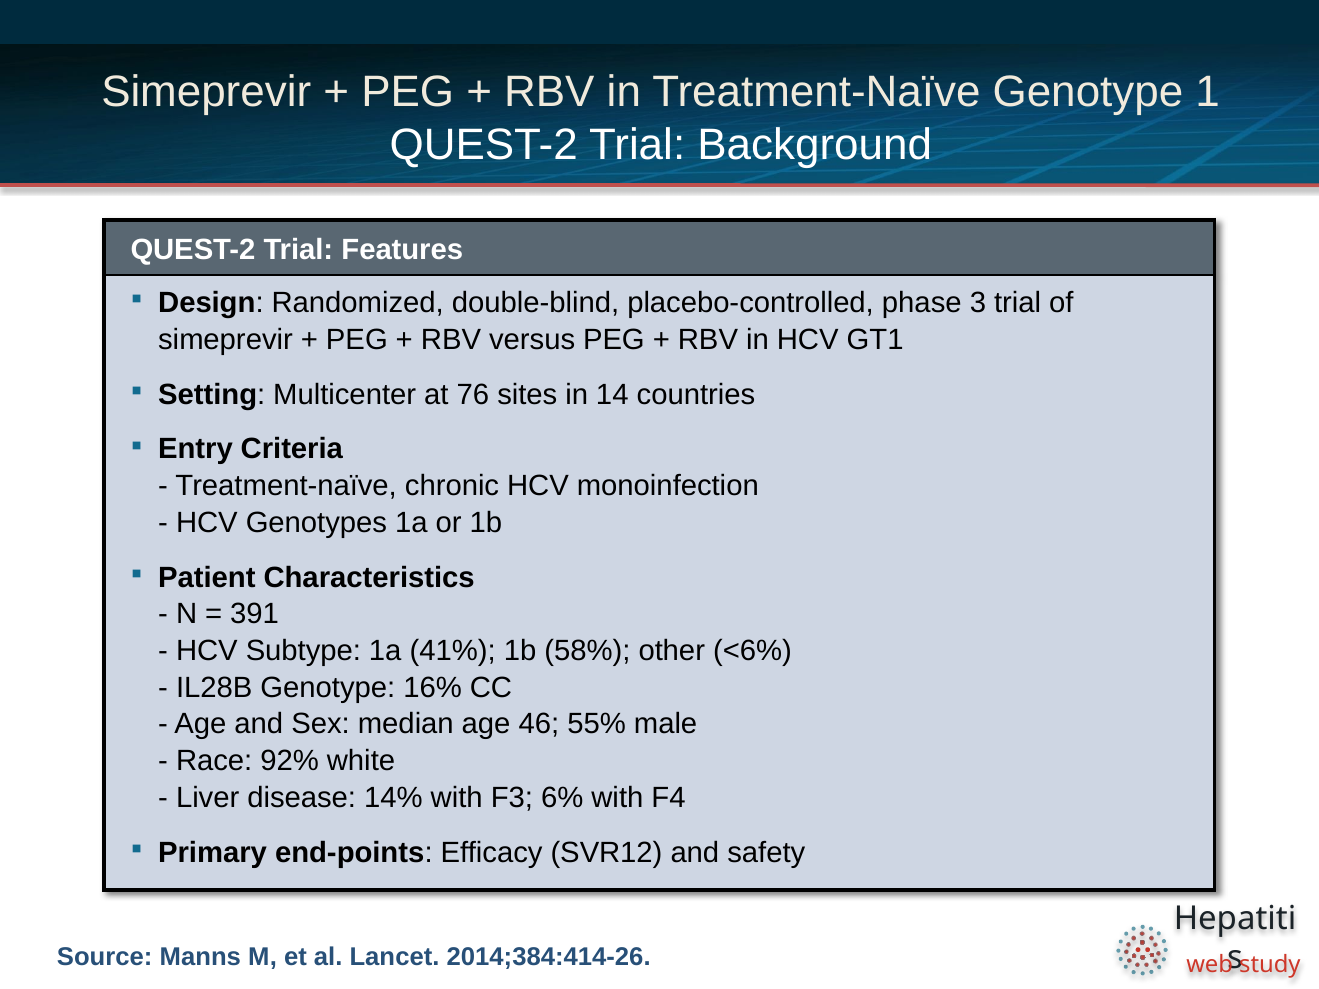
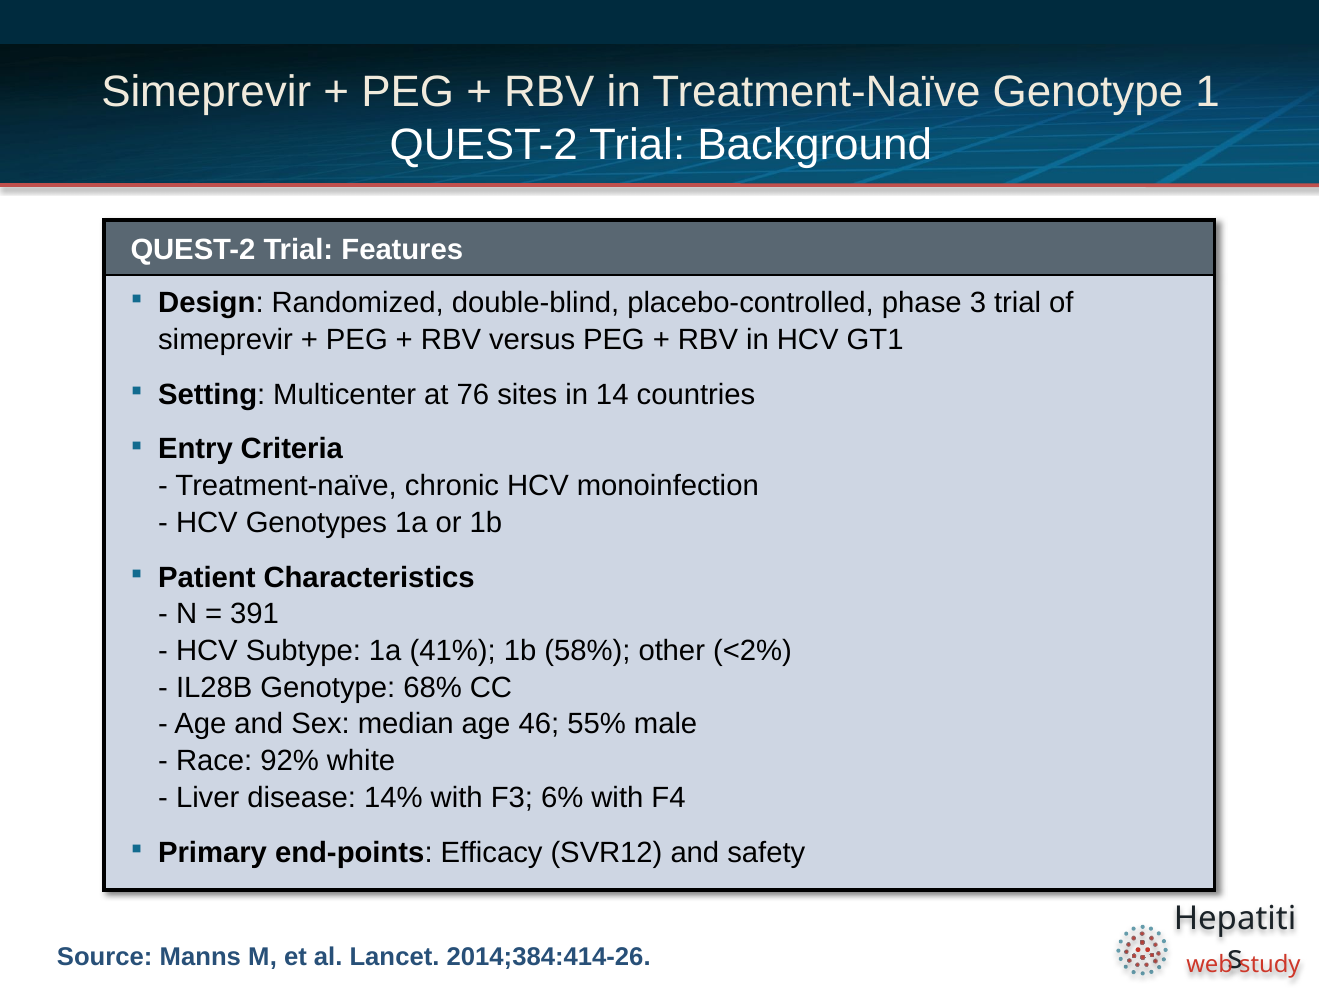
<6%: <6% -> <2%
16%: 16% -> 68%
